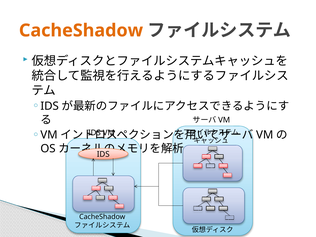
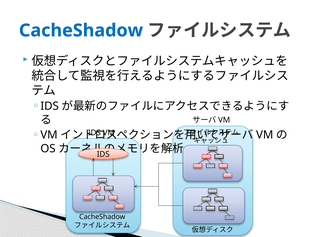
CacheShadow at (81, 30) colour: orange -> blue
